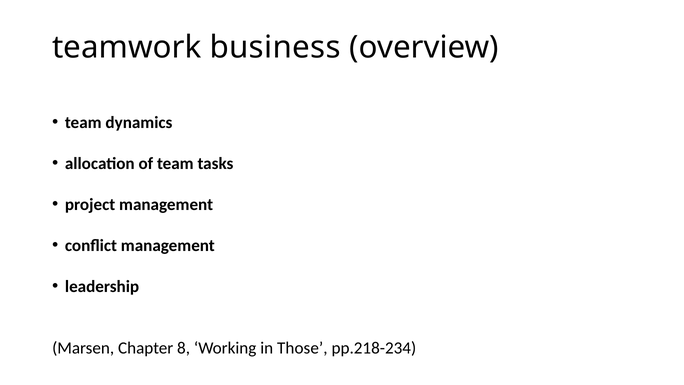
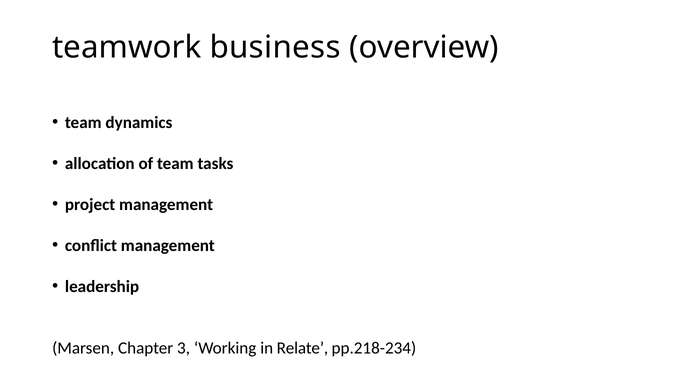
8: 8 -> 3
Those: Those -> Relate
